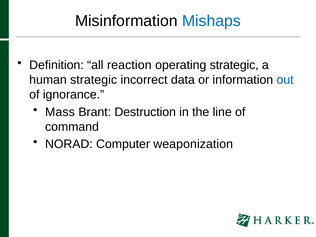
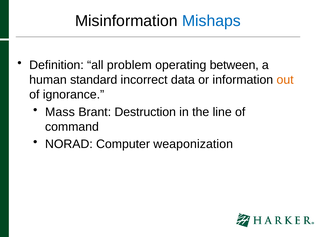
reaction: reaction -> problem
operating strategic: strategic -> between
human strategic: strategic -> standard
out colour: blue -> orange
